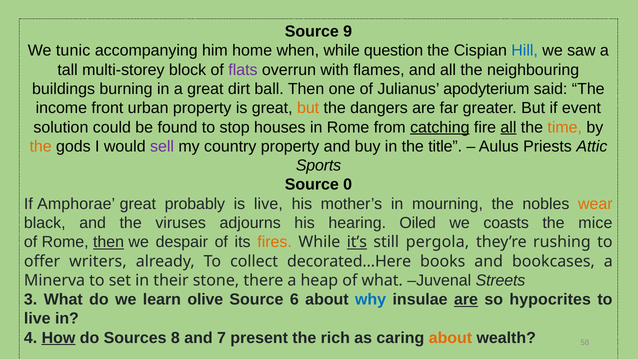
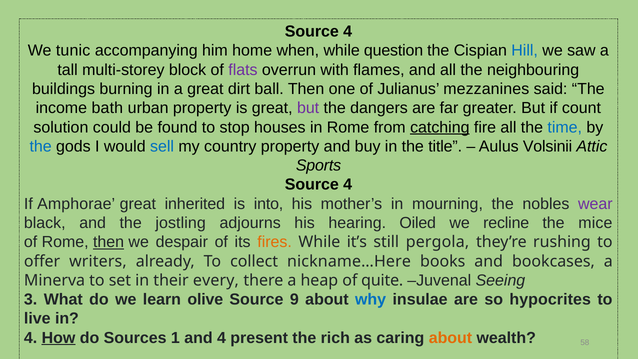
9 at (348, 32): 9 -> 4
apodyterium: apodyterium -> mezzanines
front: front -> bath
but at (308, 108) colour: orange -> purple
event: event -> count
all at (508, 127) underline: present -> none
time colour: orange -> blue
the at (41, 146) colour: orange -> blue
sell colour: purple -> blue
Priests: Priests -> Volsinii
0 at (348, 185): 0 -> 4
probably: probably -> inherited
is live: live -> into
wear colour: orange -> purple
viruses: viruses -> jostling
coasts: coasts -> recline
it’s underline: present -> none
decorated…Here: decorated…Here -> nickname…Here
stone: stone -> every
of what: what -> quite
Streets: Streets -> Seeing
6: 6 -> 9
are at (466, 299) underline: present -> none
8: 8 -> 1
and 7: 7 -> 4
